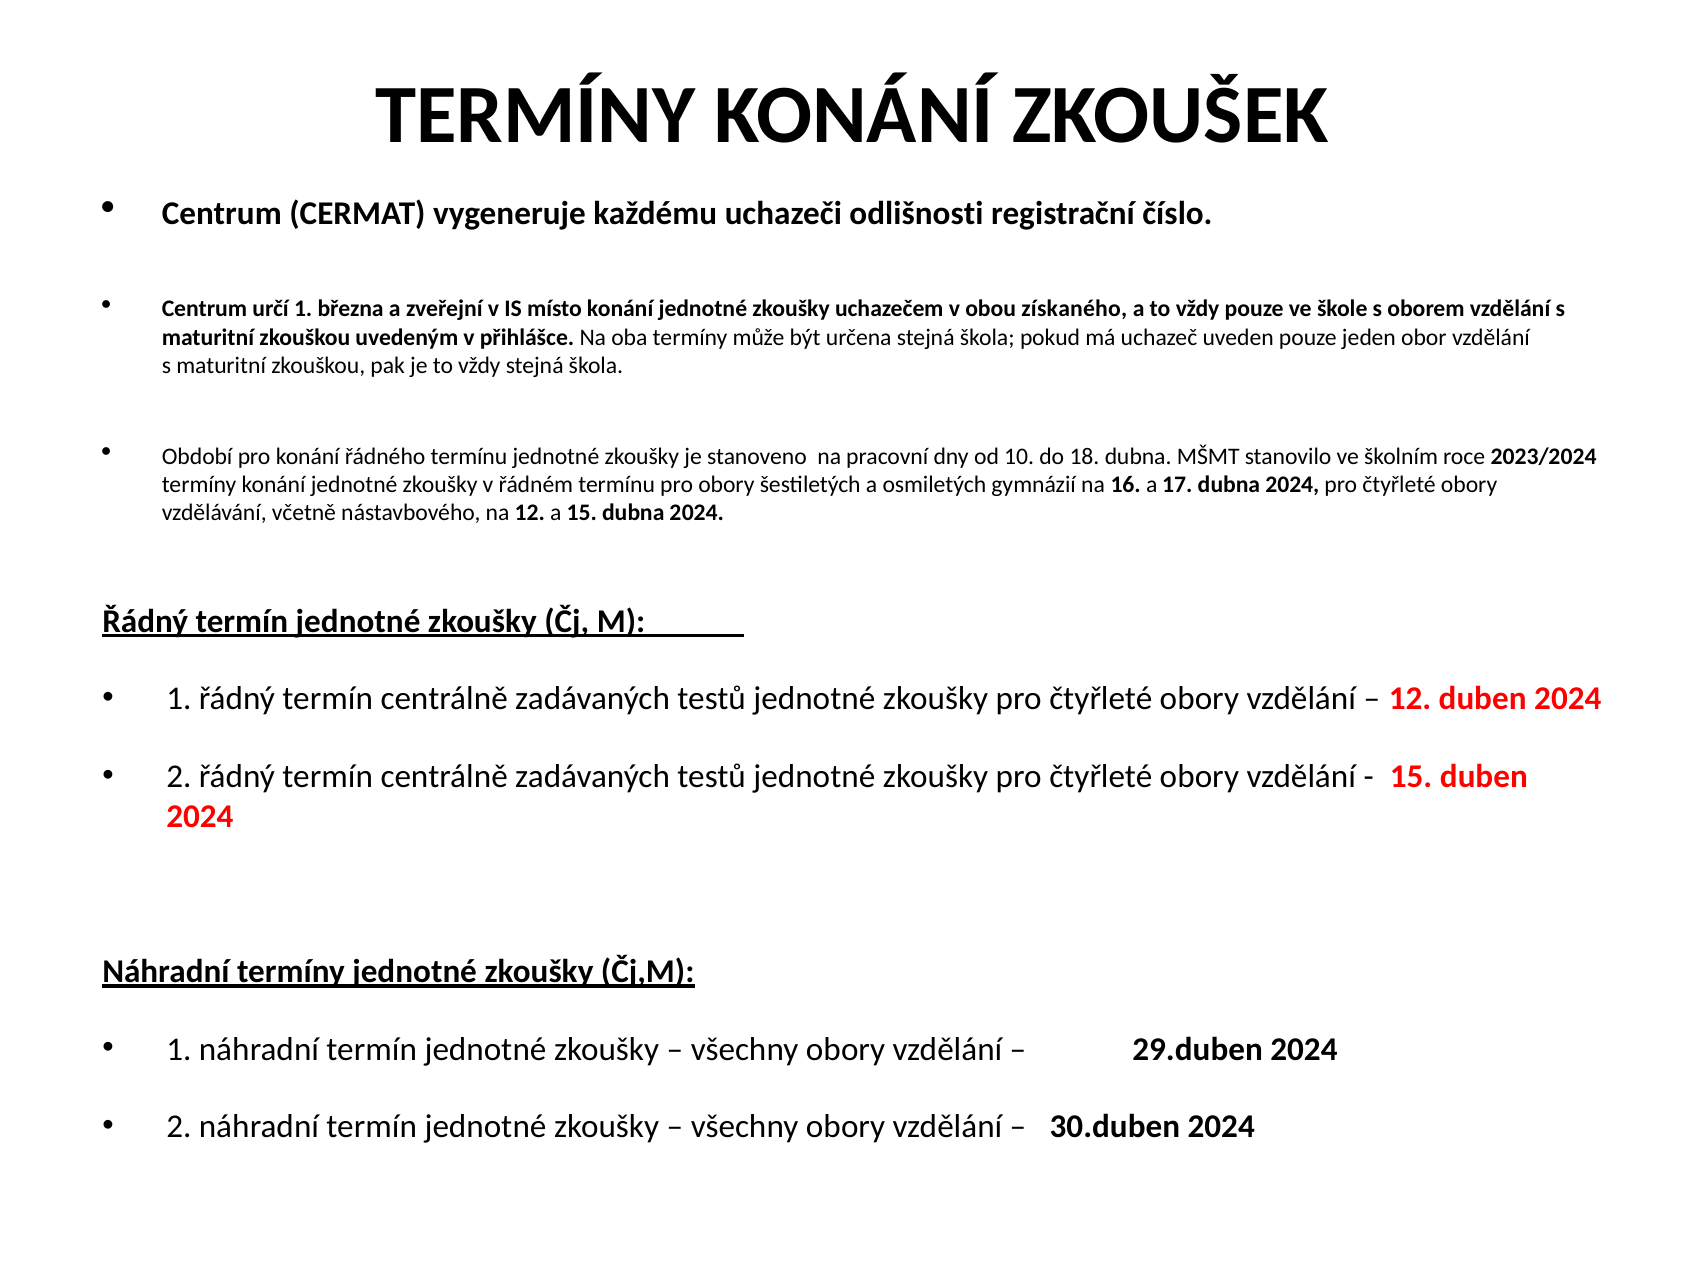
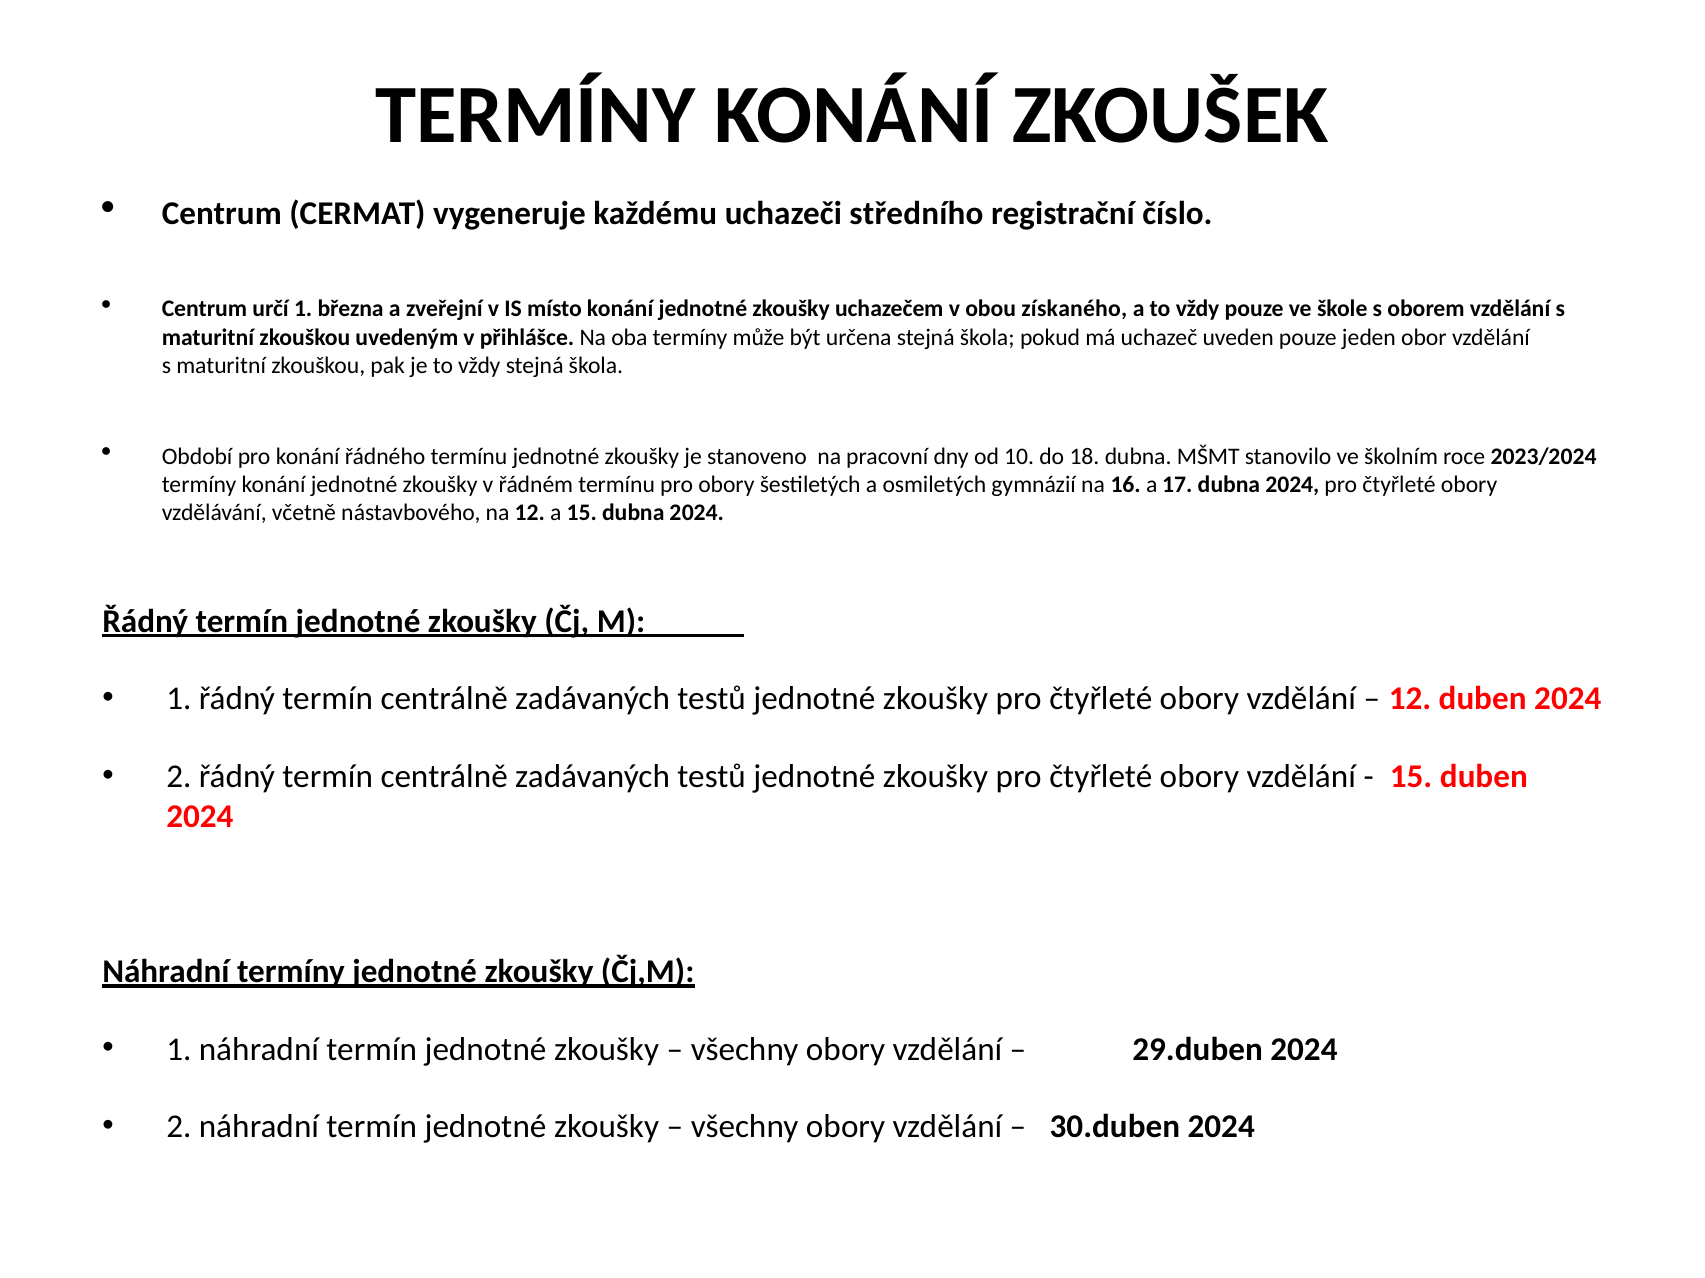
odlišnosti: odlišnosti -> středního
